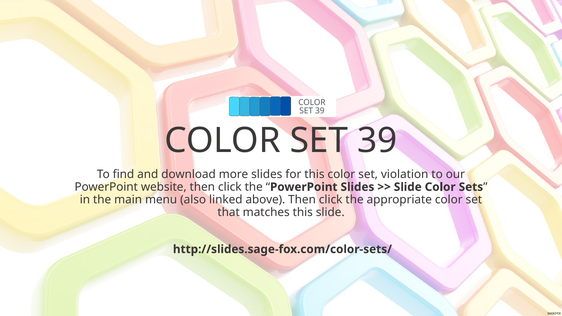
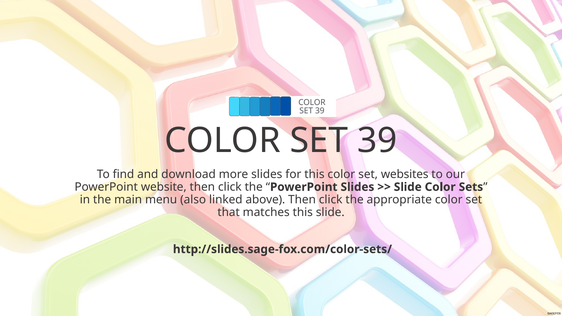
violation: violation -> websites
